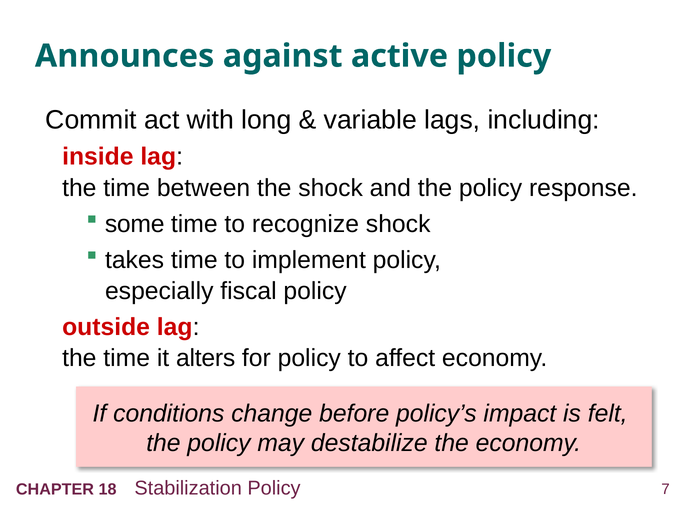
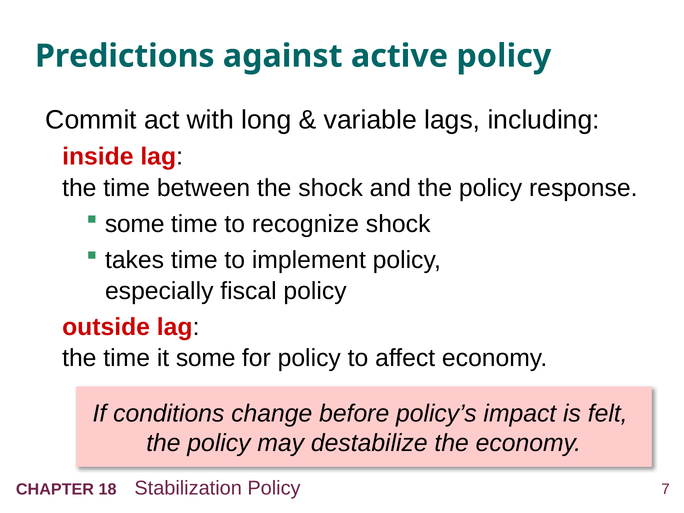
Announces: Announces -> Predictions
it alters: alters -> some
